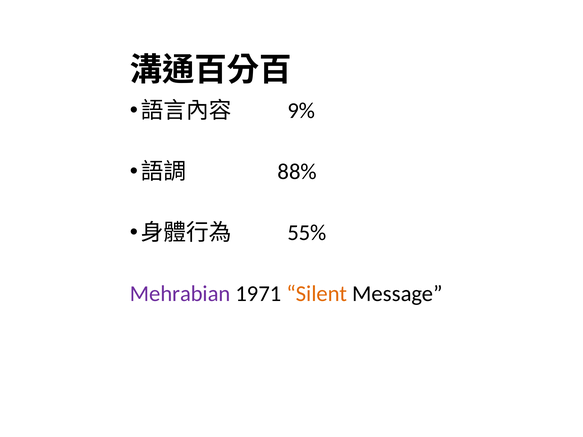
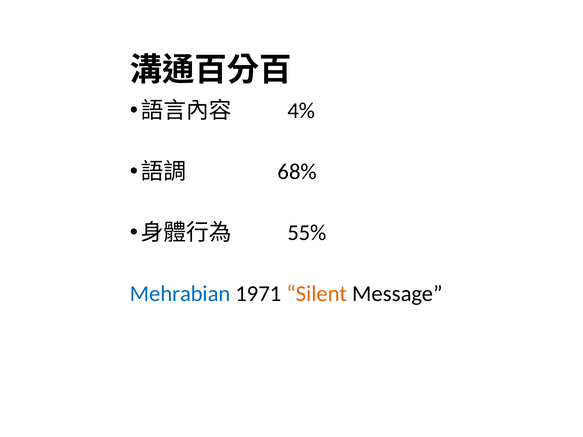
9%: 9% -> 4%
88%: 88% -> 68%
Mehrabian colour: purple -> blue
